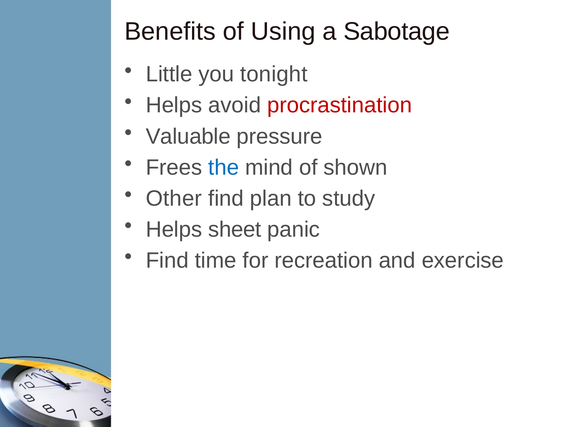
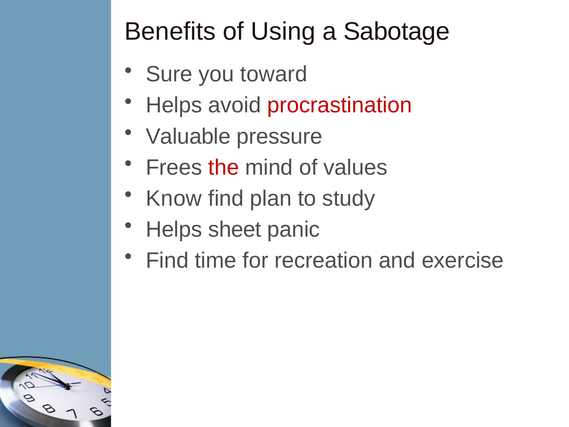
Little: Little -> Sure
tonight: tonight -> toward
the colour: blue -> red
shown: shown -> values
Other: Other -> Know
